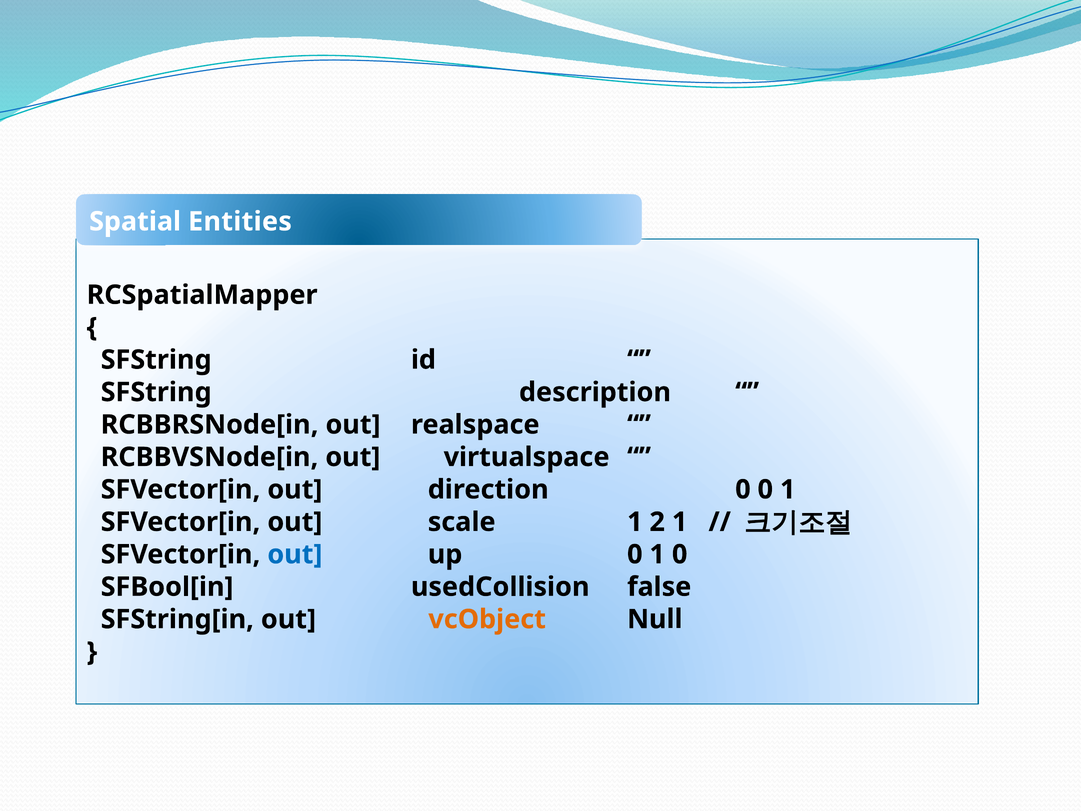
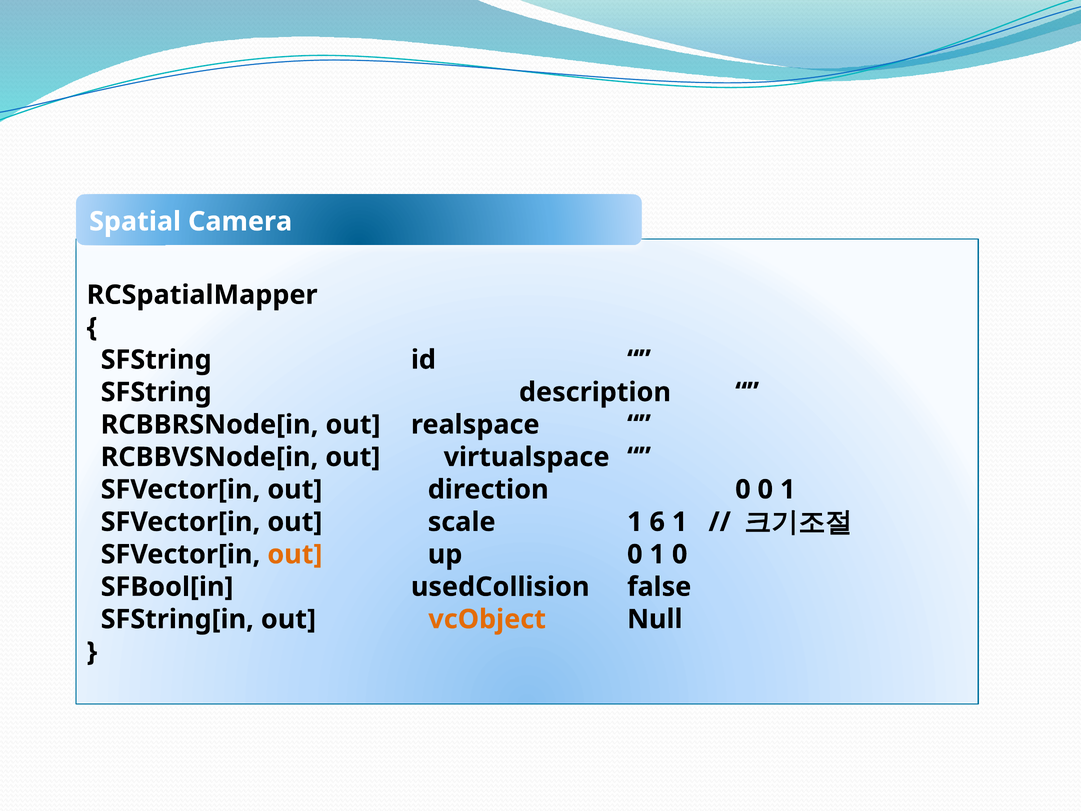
Entities: Entities -> Camera
2: 2 -> 6
out at (295, 554) colour: blue -> orange
